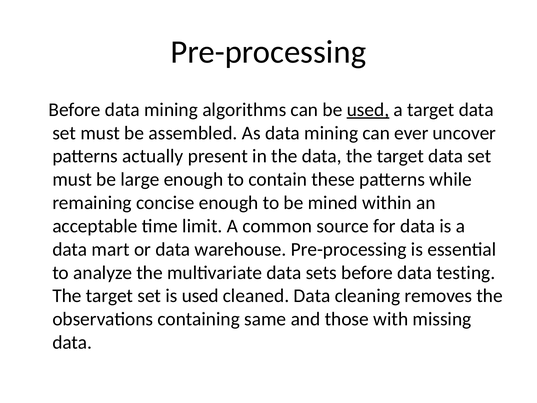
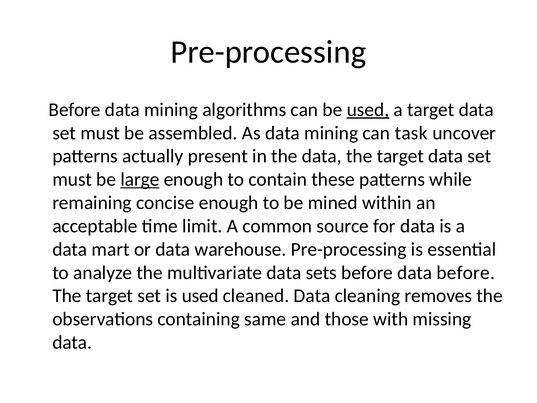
ever: ever -> task
large underline: none -> present
data testing: testing -> before
